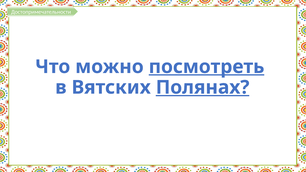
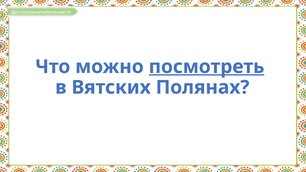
Полянах underline: present -> none
